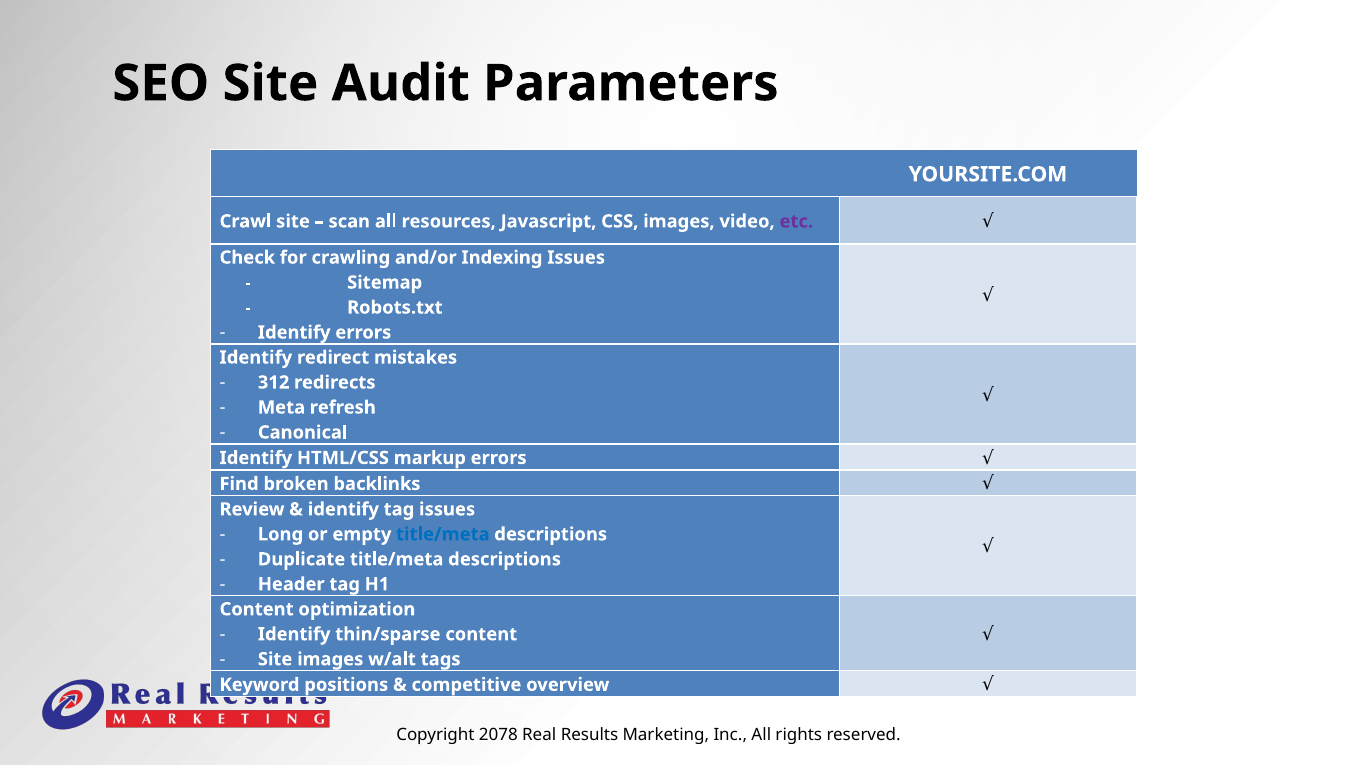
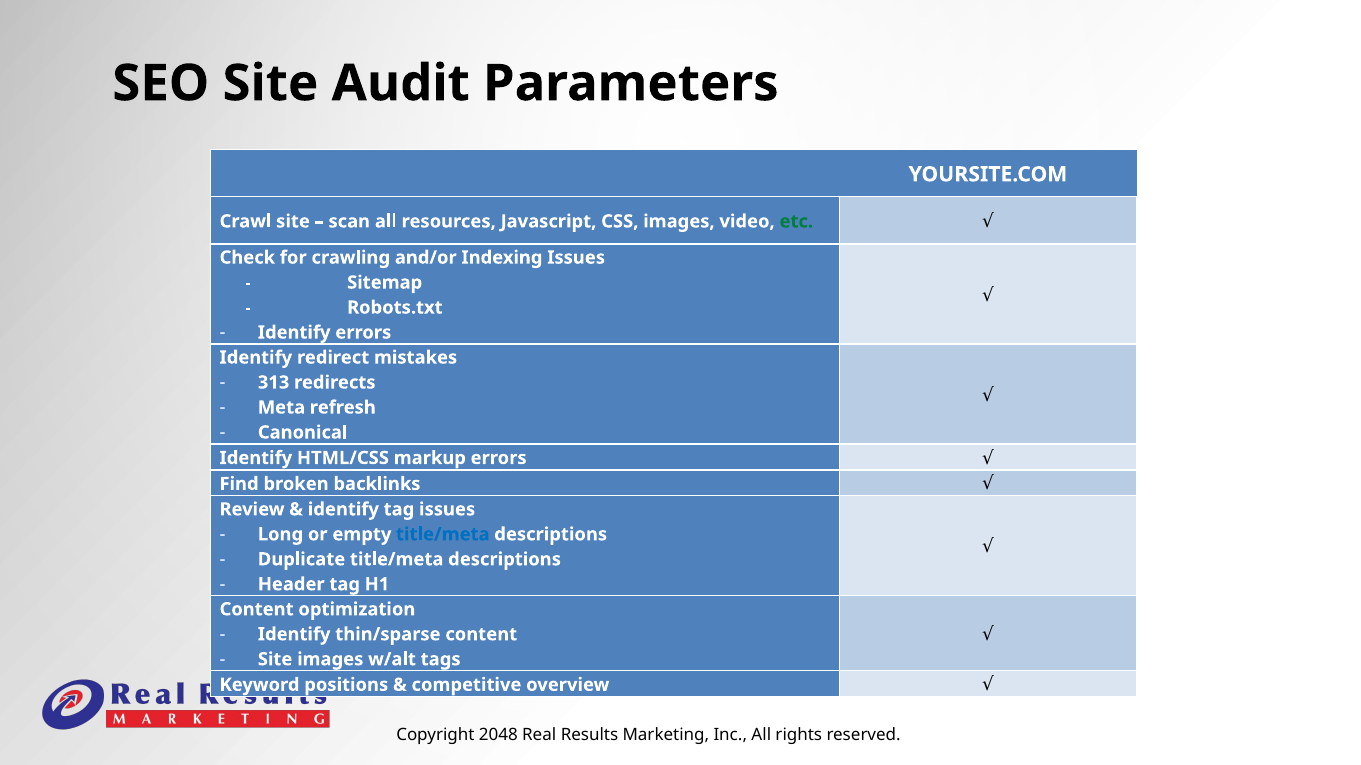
etc colour: purple -> green
312: 312 -> 313
2078: 2078 -> 2048
